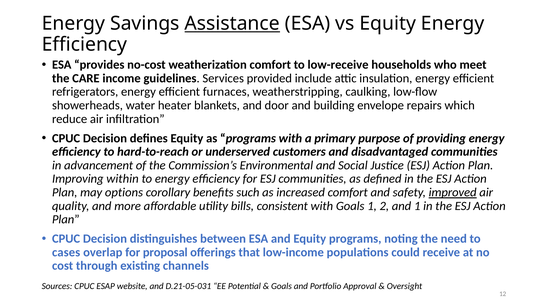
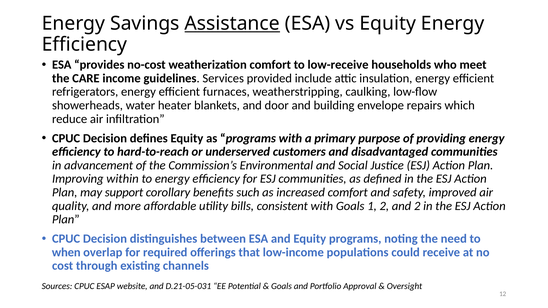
options: options -> support
improved underline: present -> none
and 1: 1 -> 2
cases: cases -> when
proposal: proposal -> required
